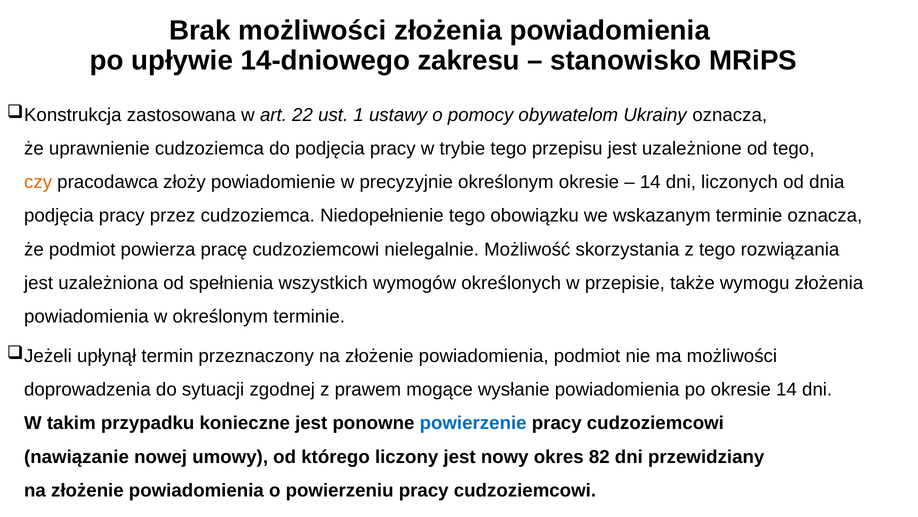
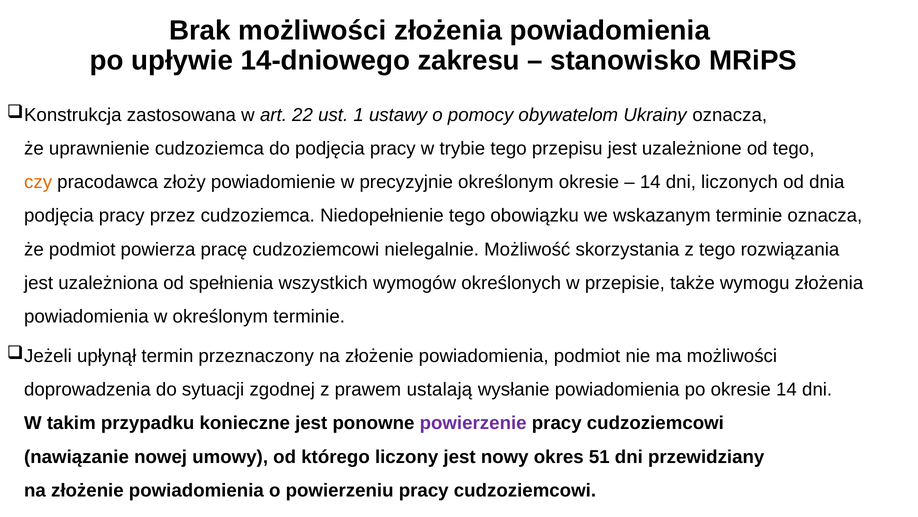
mogące: mogące -> ustalają
powierzenie colour: blue -> purple
82: 82 -> 51
